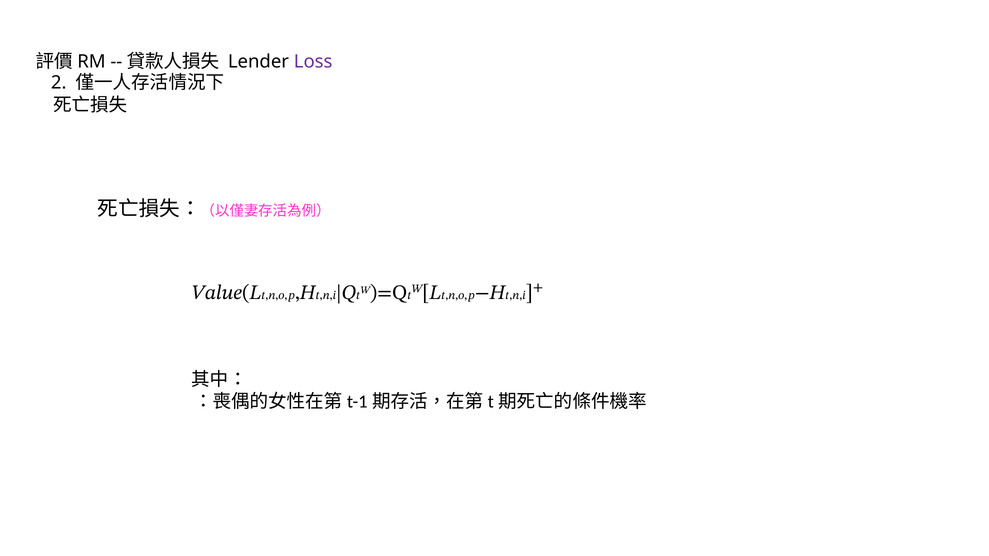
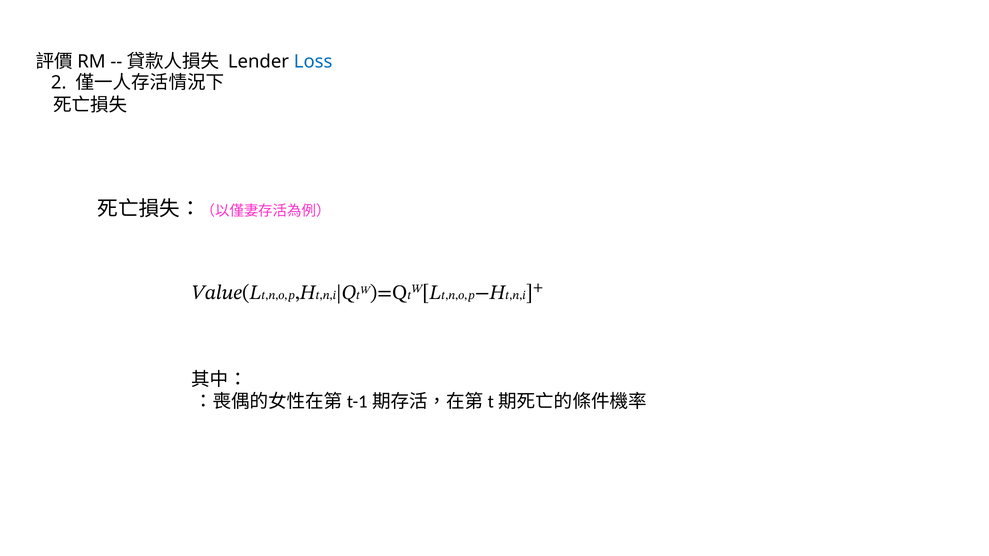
Loss colour: purple -> blue
